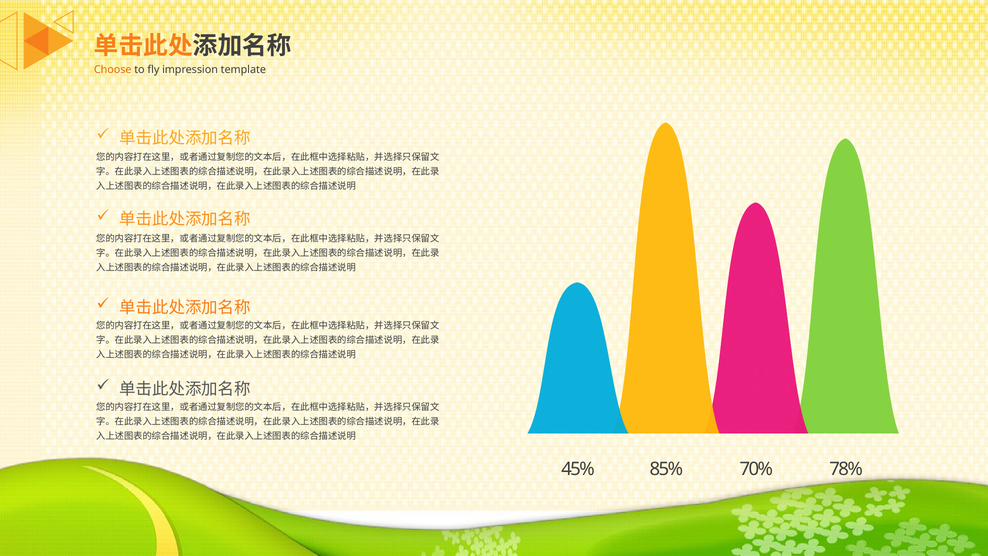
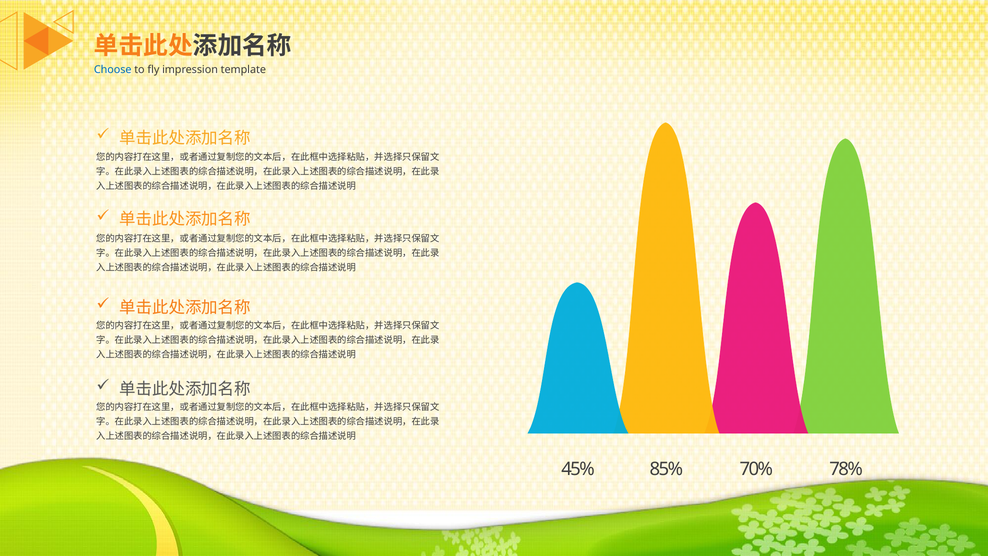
Choose colour: orange -> blue
